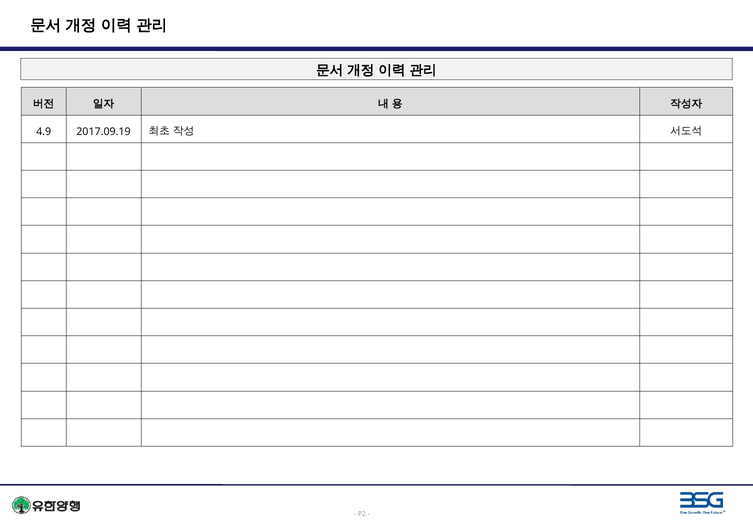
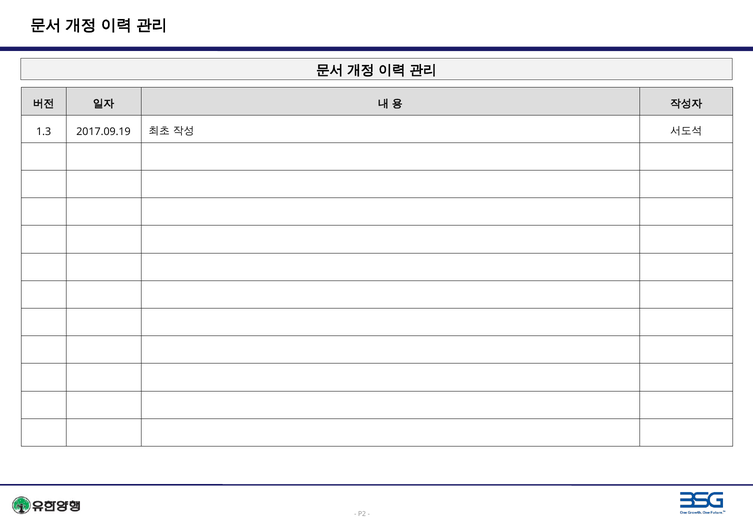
4.9: 4.9 -> 1.3
